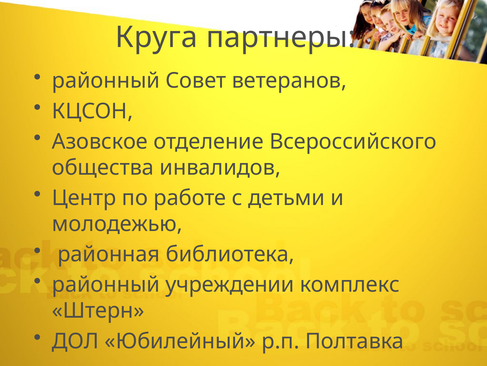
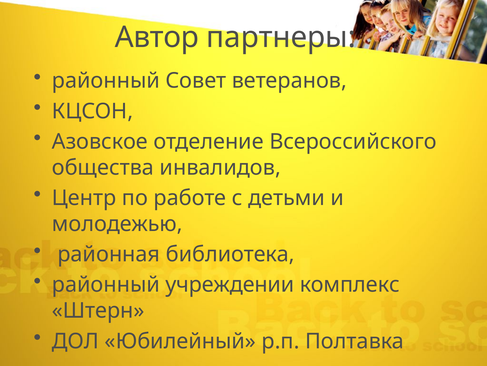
Круга: Круга -> Автор
